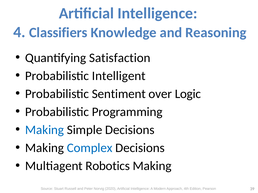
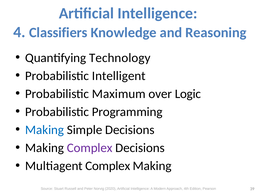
Satisfaction: Satisfaction -> Technology
Sentiment: Sentiment -> Maximum
Complex at (90, 148) colour: blue -> purple
Multiagent Robotics: Robotics -> Complex
